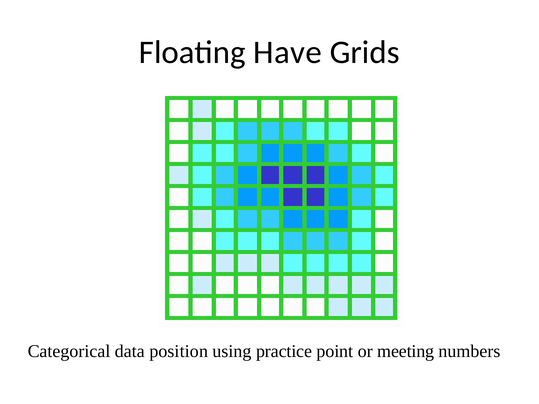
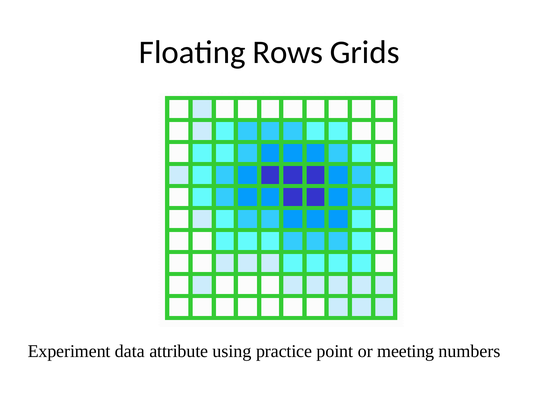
Have: Have -> Rows
Categorical: Categorical -> Experiment
position: position -> attribute
